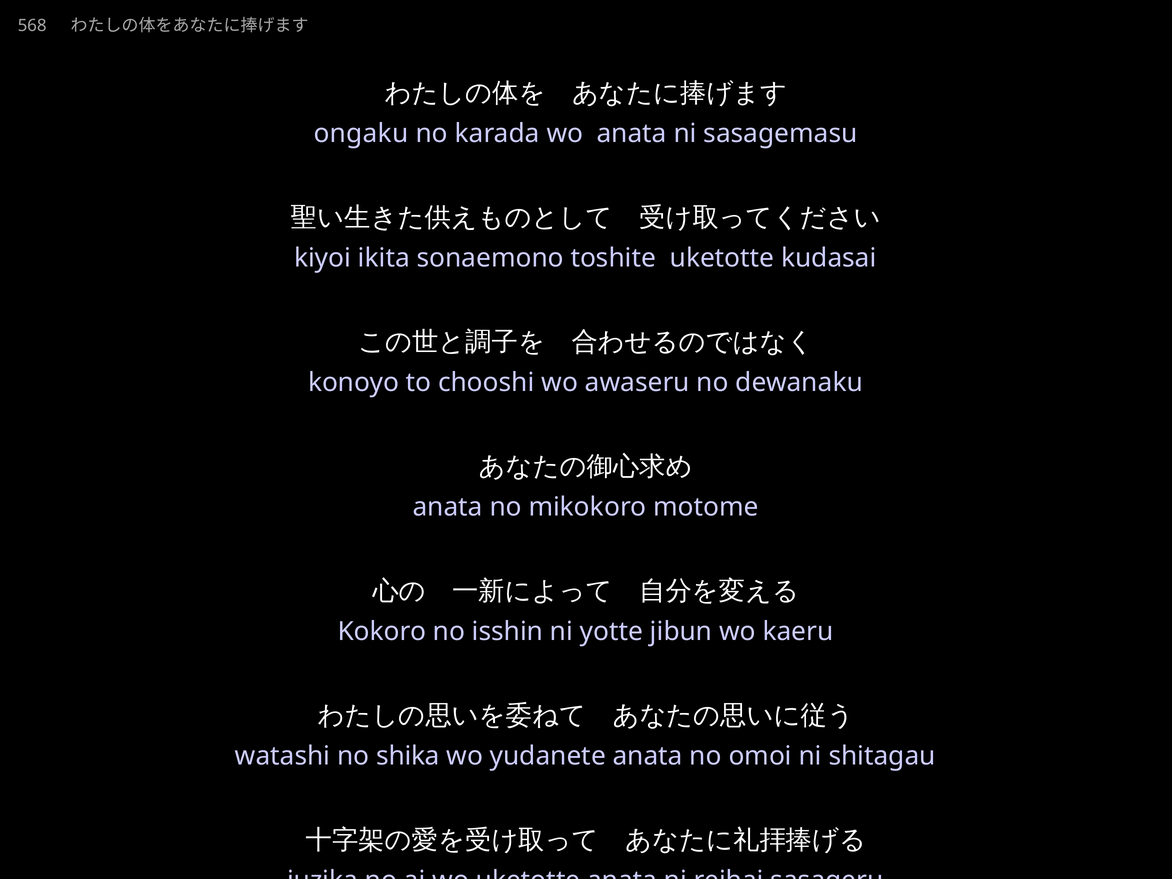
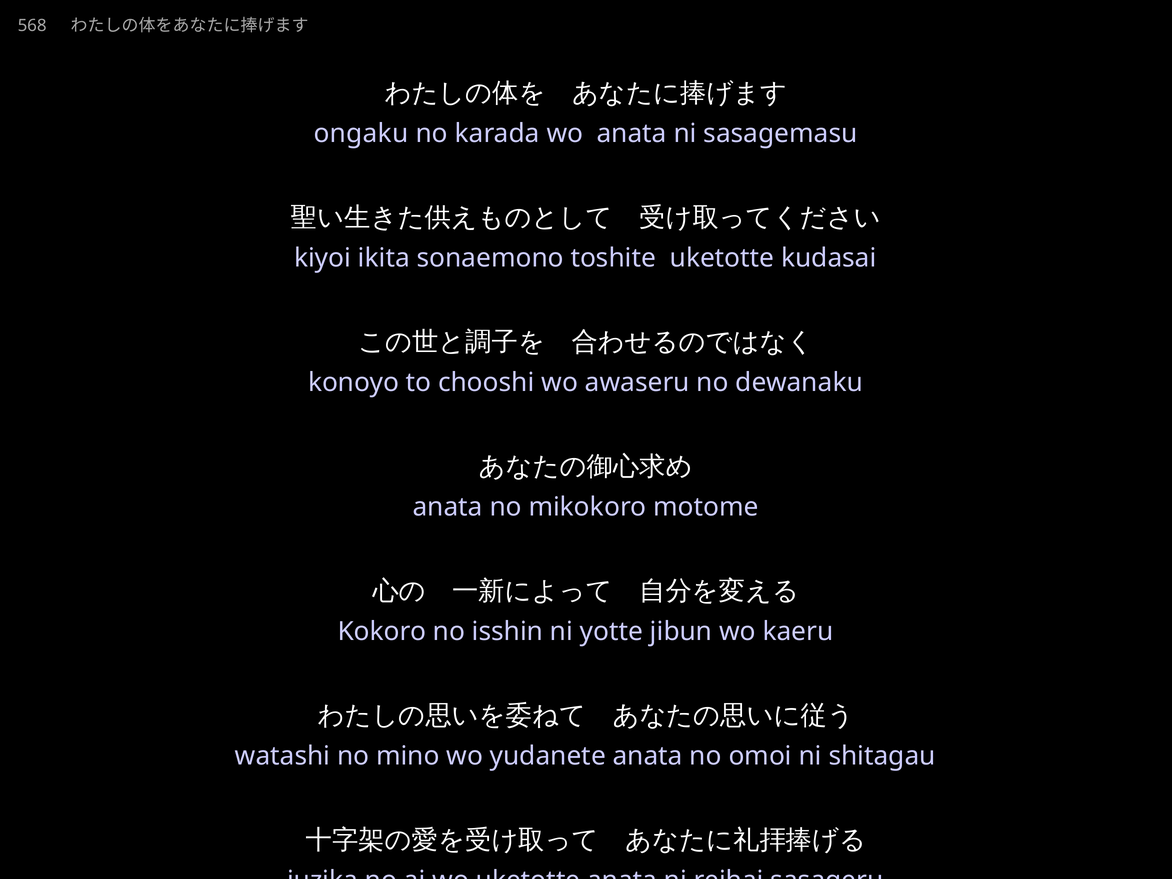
shika: shika -> mino
